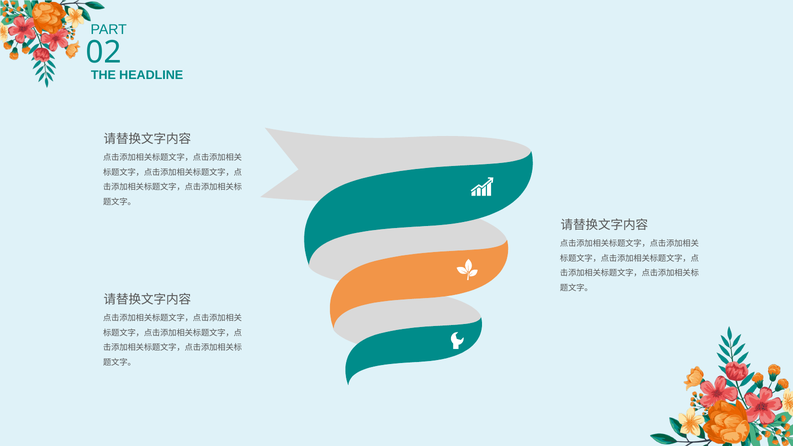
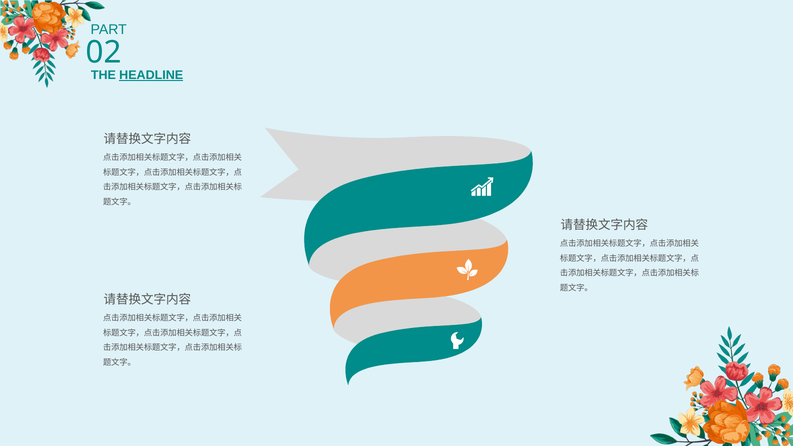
HEADLINE underline: none -> present
